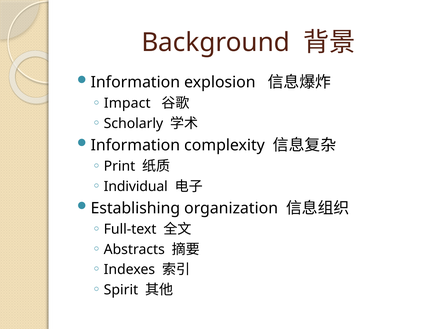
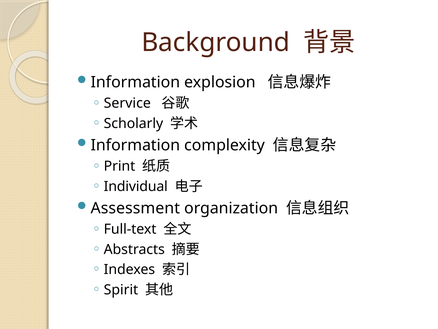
Impact: Impact -> Service
Establishing: Establishing -> Assessment
